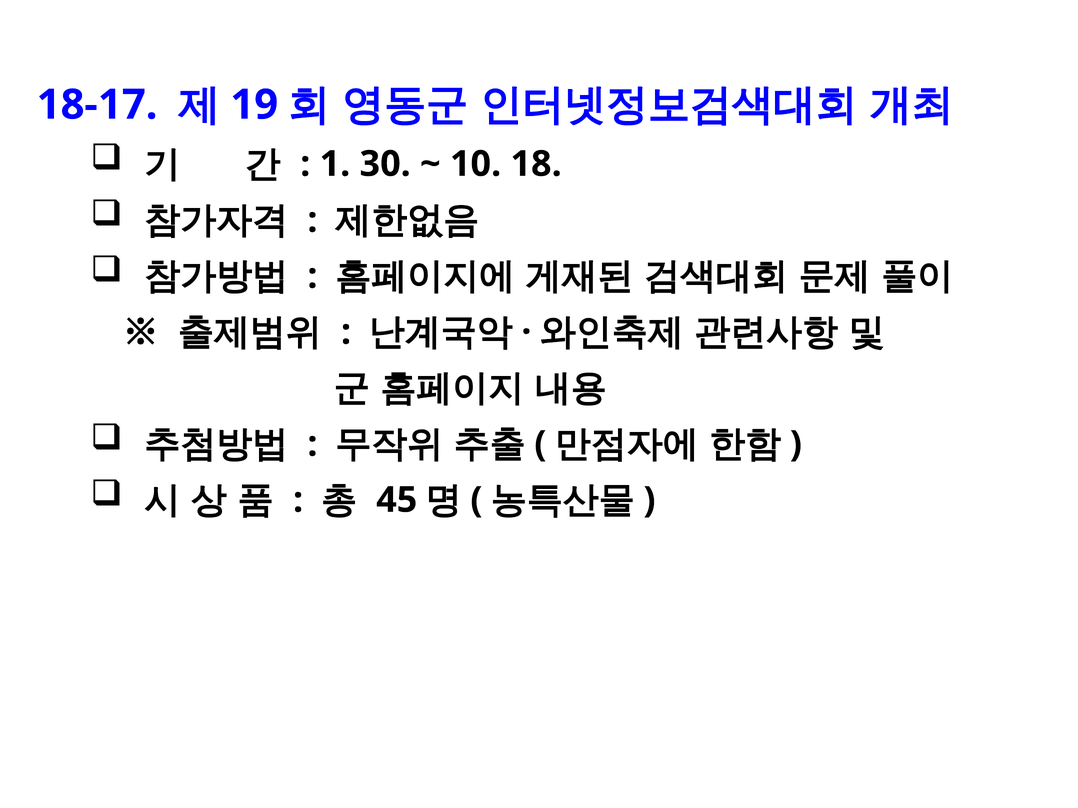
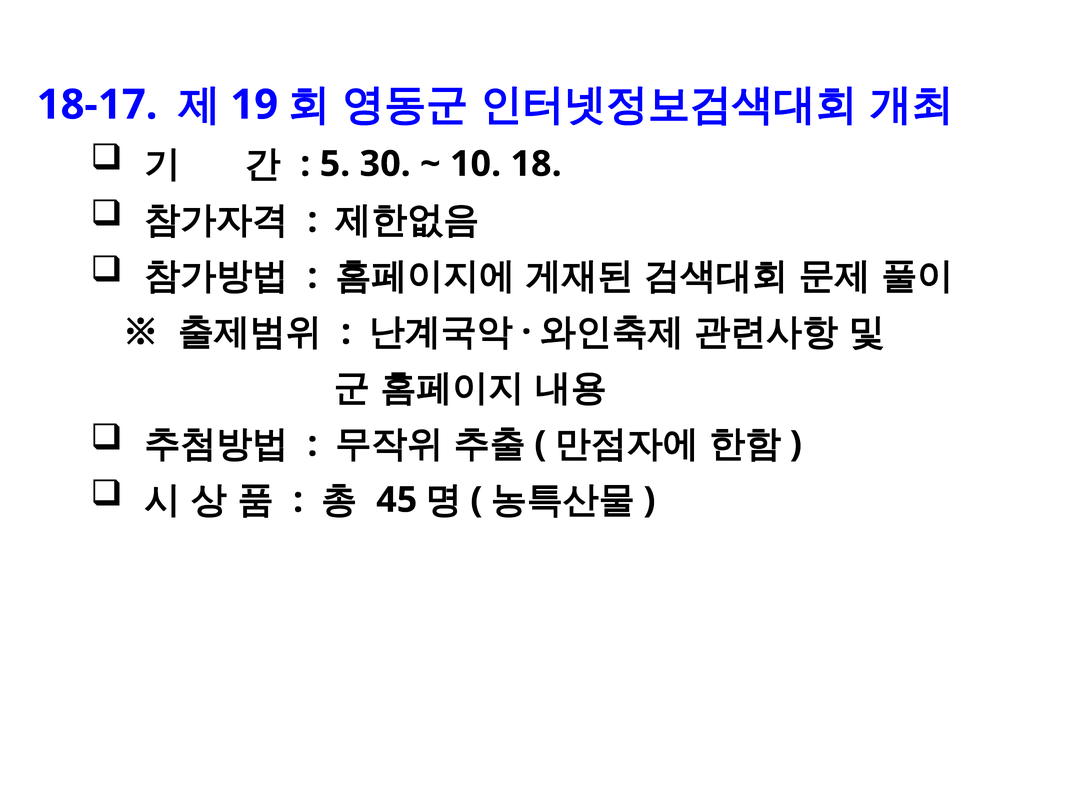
1: 1 -> 5
